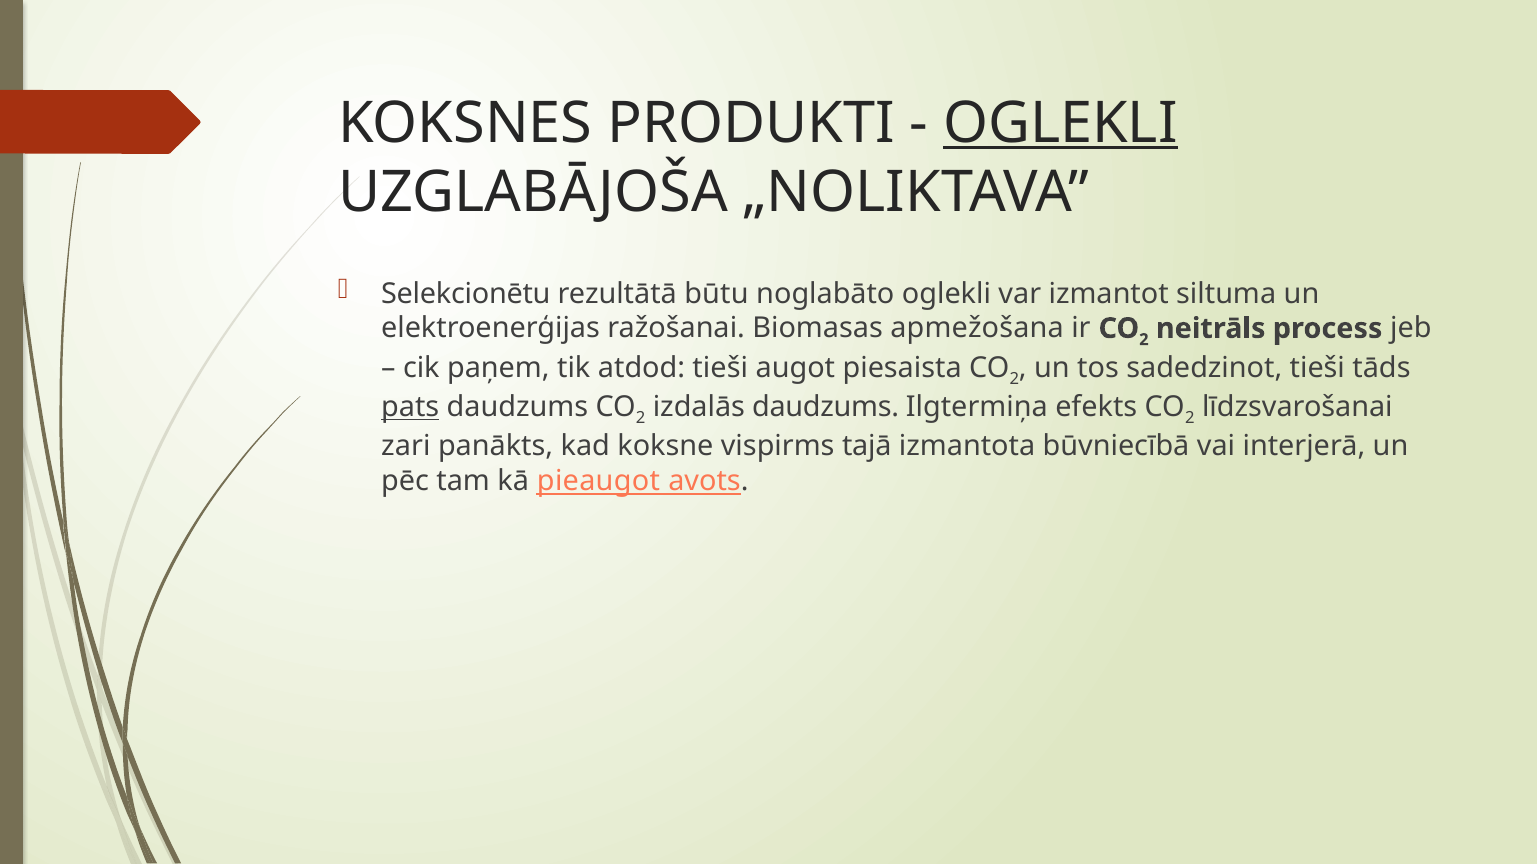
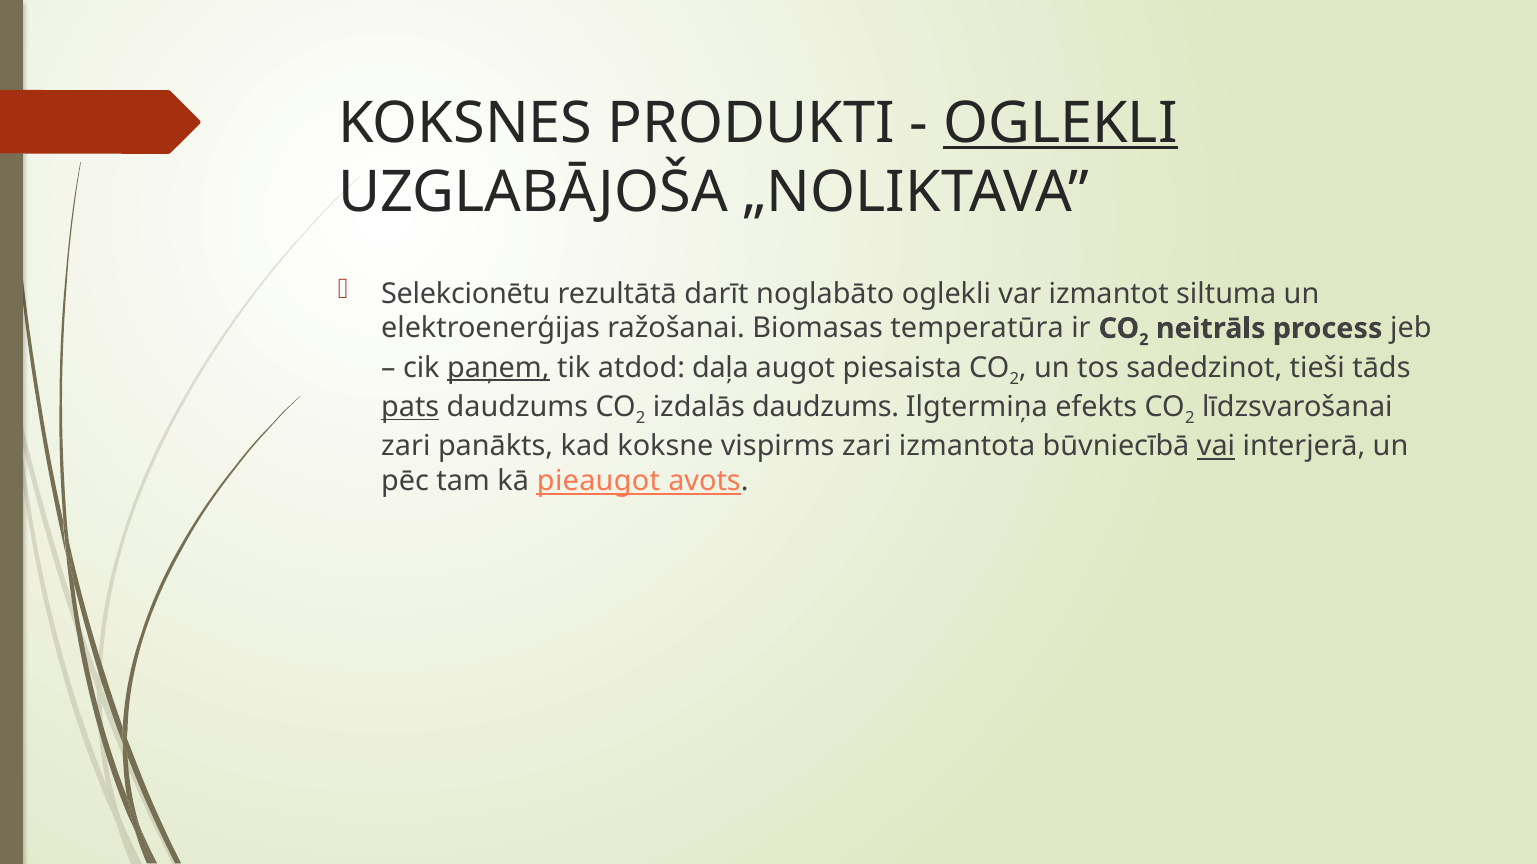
būtu: būtu -> darīt
apmežošana: apmežošana -> temperatūra
paņem underline: none -> present
atdod tieši: tieši -> daļa
vispirms tajā: tajā -> zari
vai underline: none -> present
